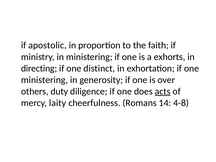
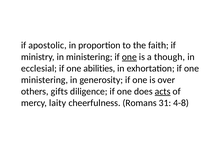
one at (129, 57) underline: none -> present
exhorts: exhorts -> though
directing: directing -> ecclesial
distinct: distinct -> abilities
duty: duty -> gifts
14: 14 -> 31
